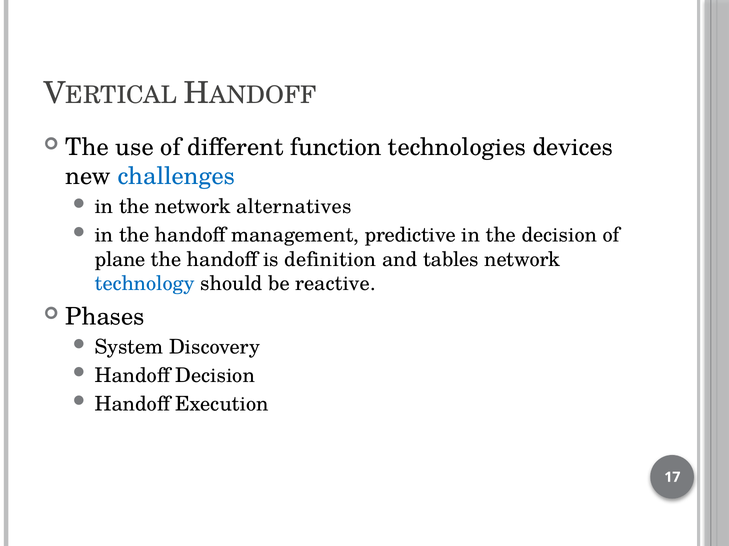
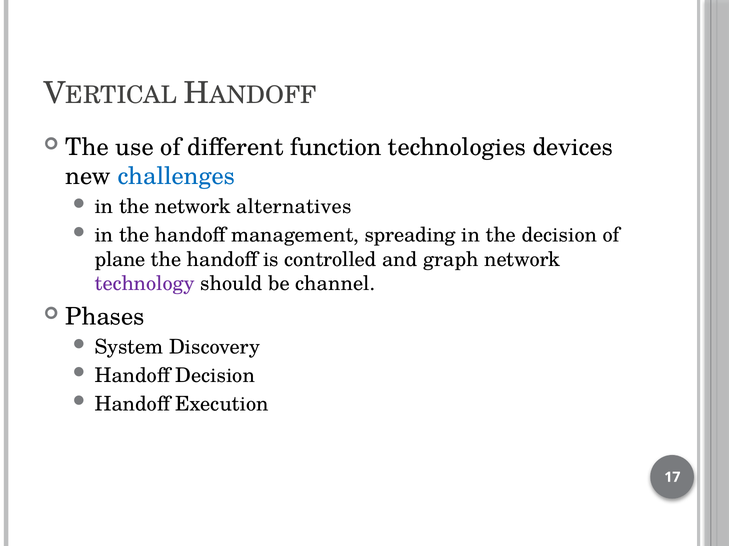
predictive: predictive -> spreading
definition: definition -> controlled
tables: tables -> graph
technology colour: blue -> purple
reactive: reactive -> channel
